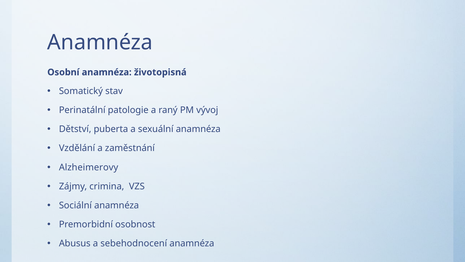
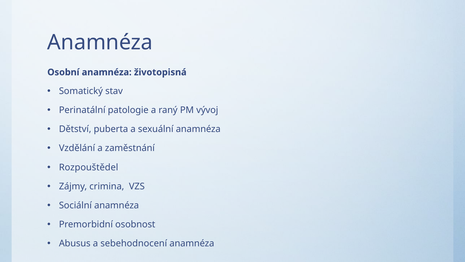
Alzheimerovy: Alzheimerovy -> Rozpouštědel
